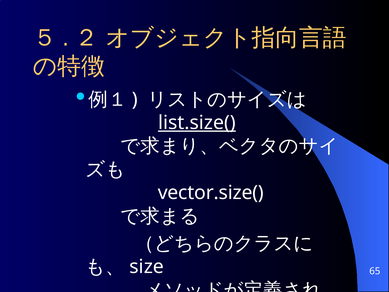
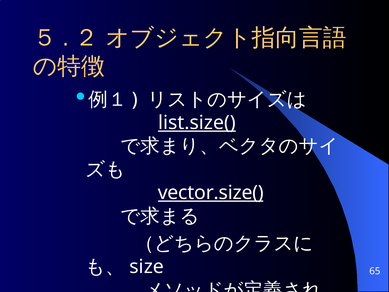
vector.size( underline: none -> present
